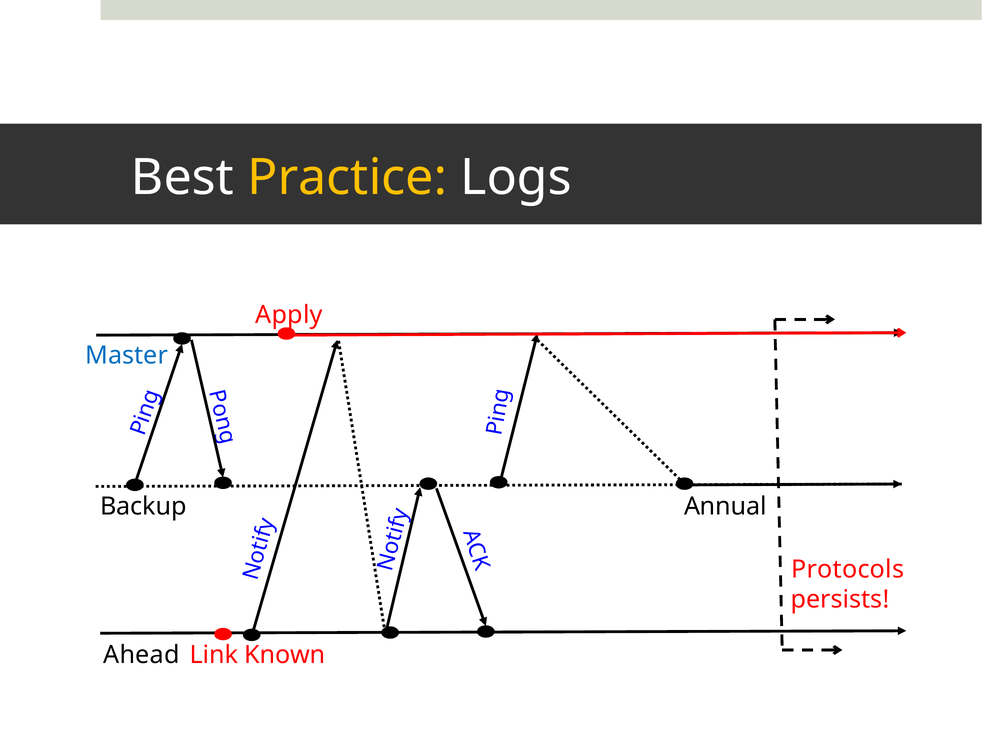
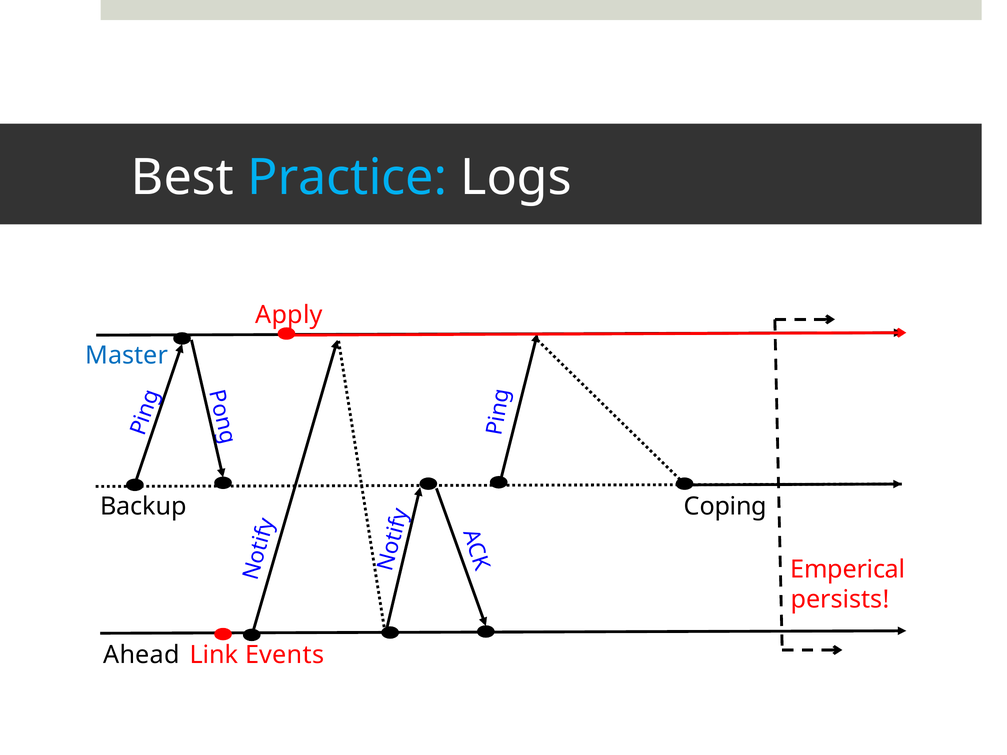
Practice colour: yellow -> light blue
Annual: Annual -> Coping
Protocols: Protocols -> Emperical
Known: Known -> Events
